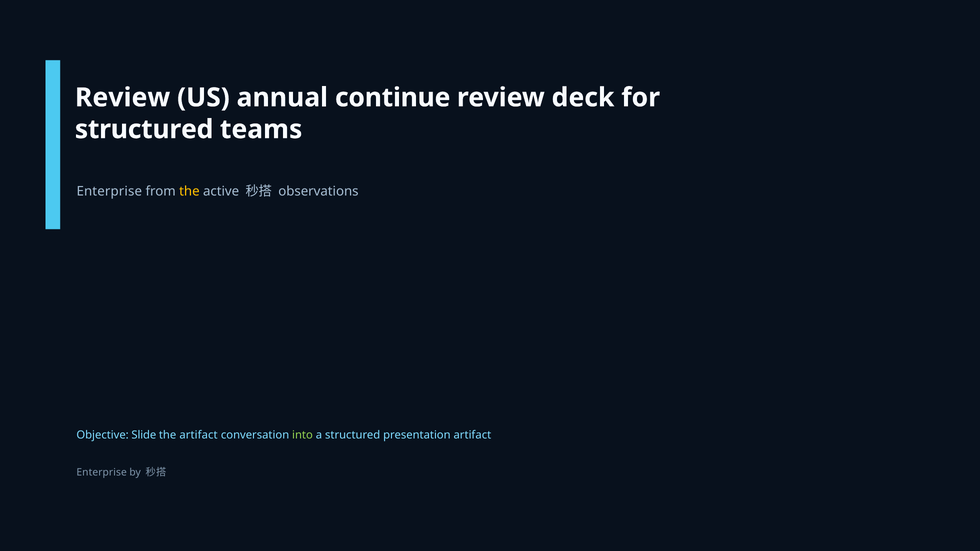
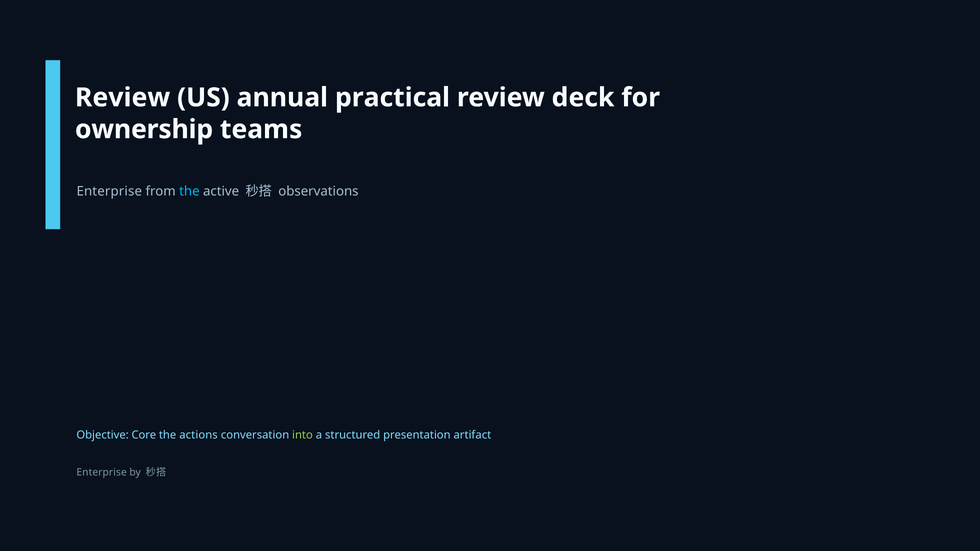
continue: continue -> practical
structured at (144, 129): structured -> ownership
the at (189, 191) colour: yellow -> light blue
Slide: Slide -> Core
the artifact: artifact -> actions
